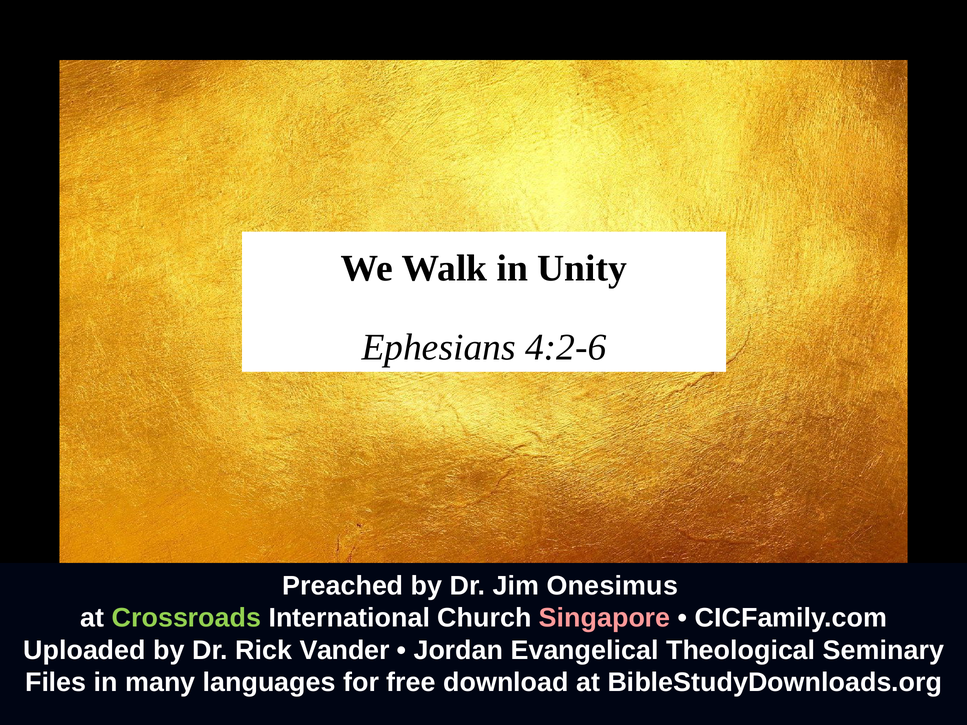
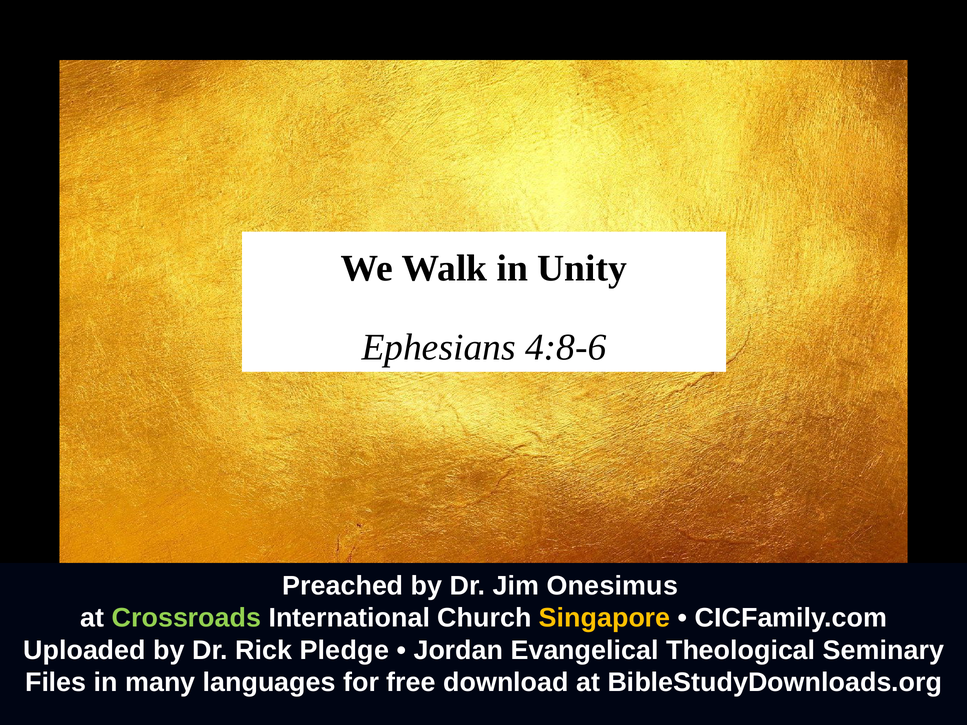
4:2-6: 4:2-6 -> 4:8-6
Singapore colour: pink -> yellow
Vander: Vander -> Pledge
